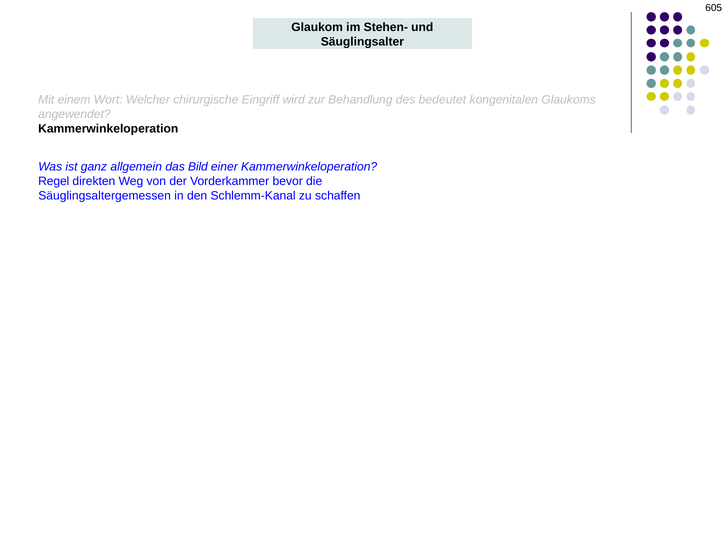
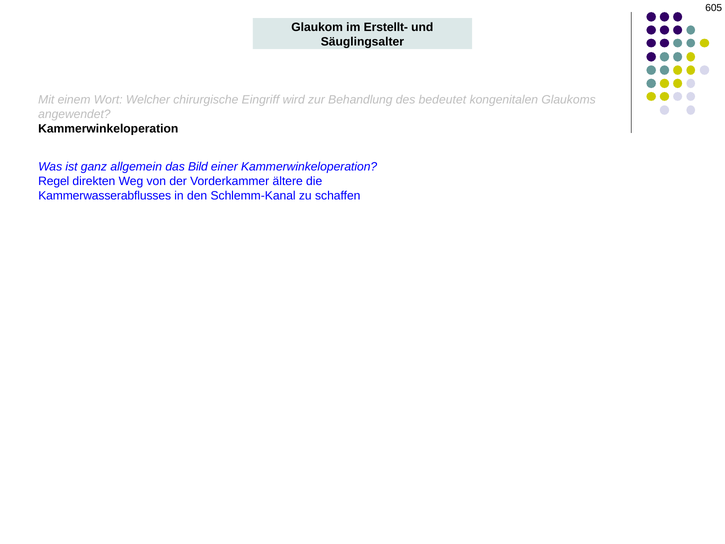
Stehen-: Stehen- -> Erstellt-
bevor: bevor -> ältere
Säuglingsaltergemessen: Säuglingsaltergemessen -> Kammerwasserabflusses
